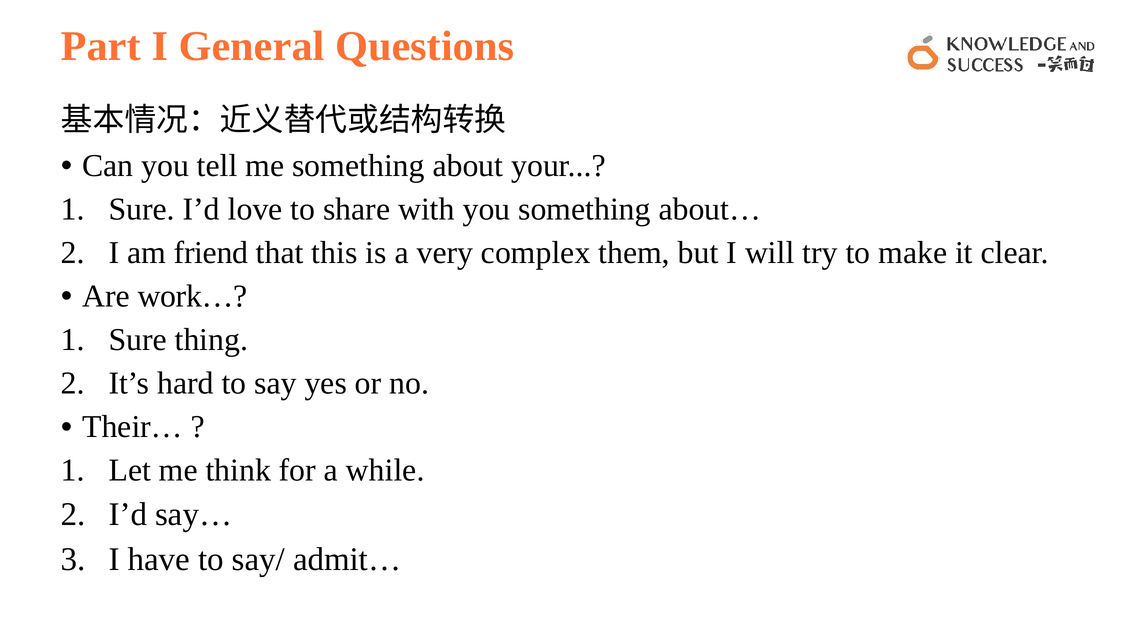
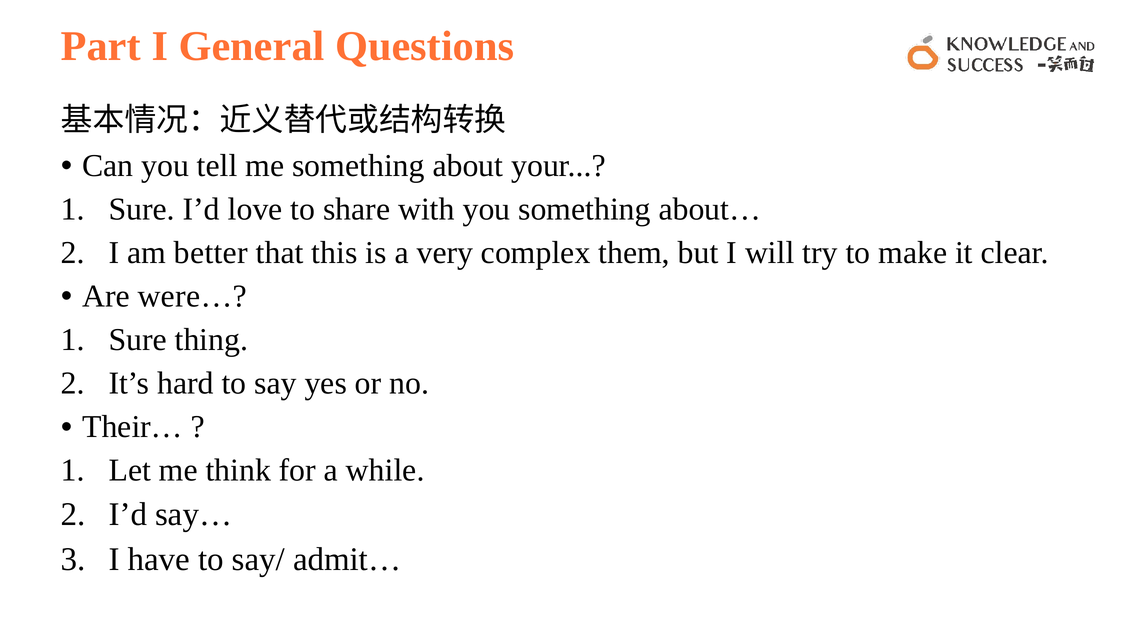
friend: friend -> better
work…: work… -> were…
